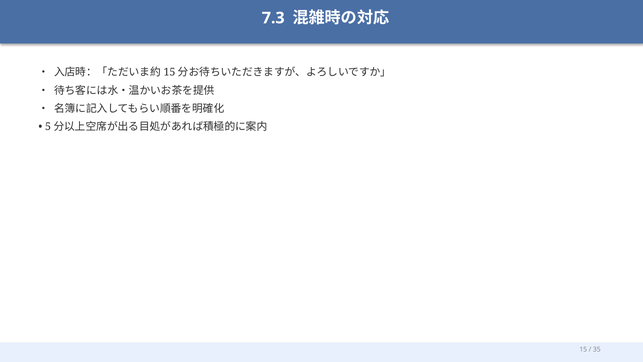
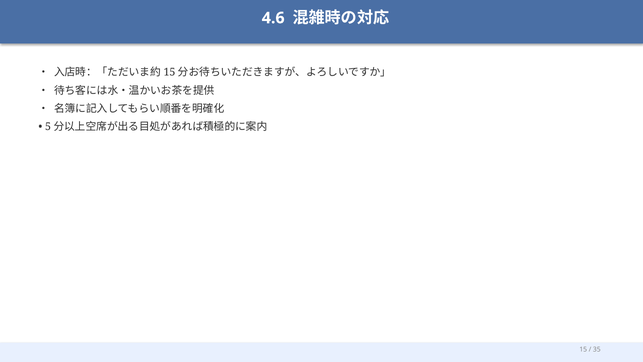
7.3: 7.3 -> 4.6
